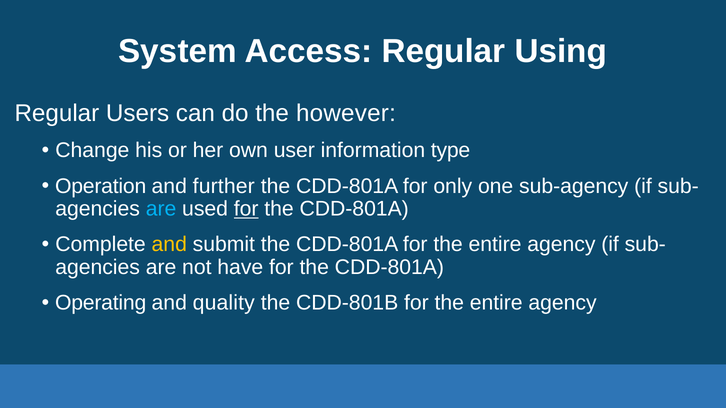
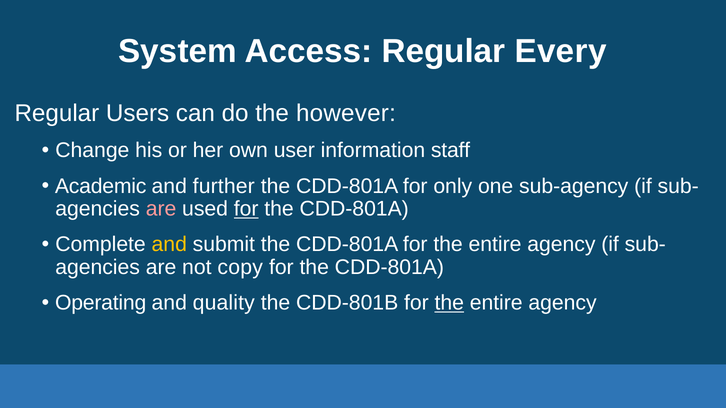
Using: Using -> Every
type: type -> staff
Operation: Operation -> Academic
are at (161, 209) colour: light blue -> pink
have: have -> copy
the at (449, 303) underline: none -> present
